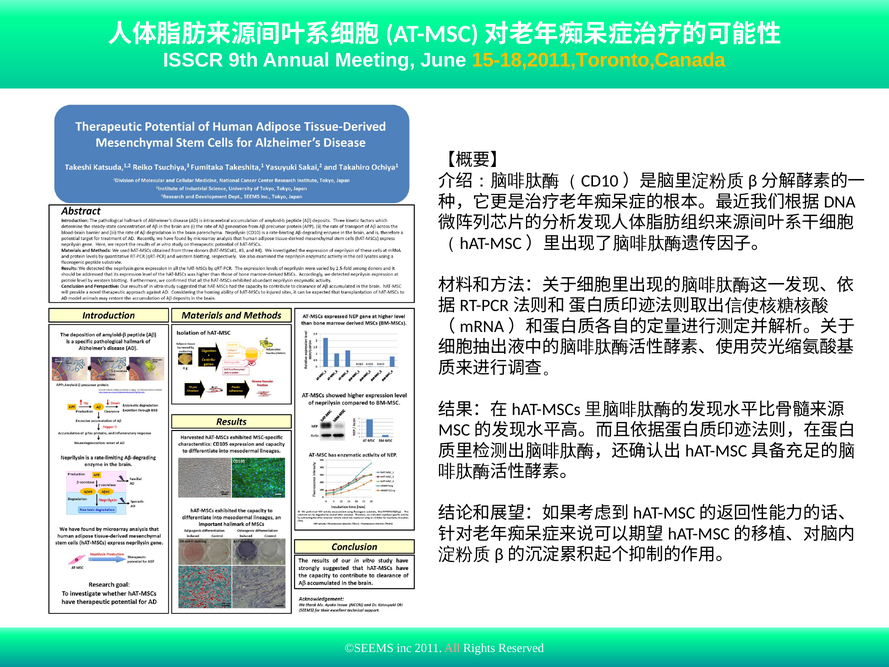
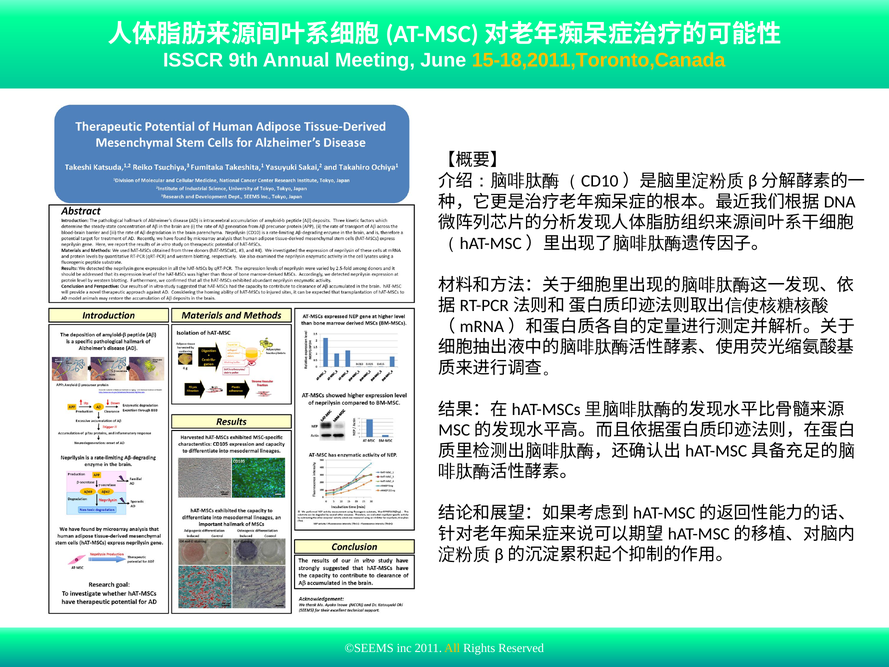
All colour: pink -> yellow
